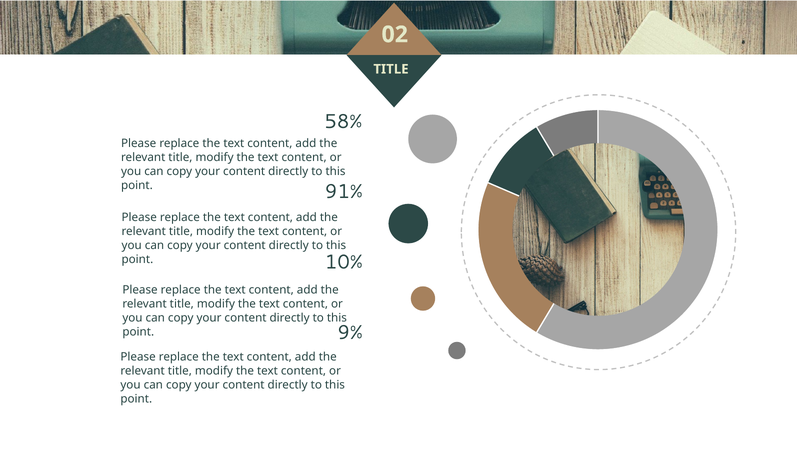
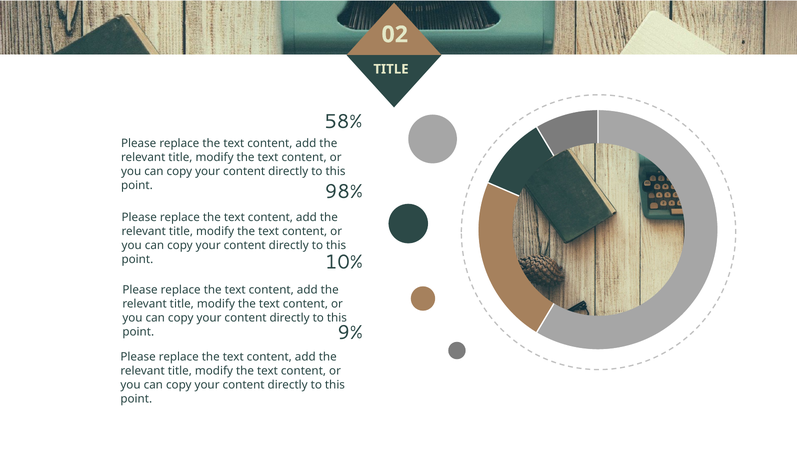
91%: 91% -> 98%
